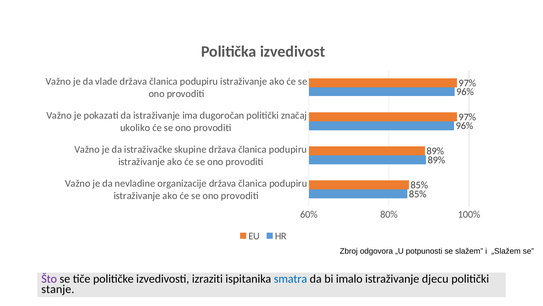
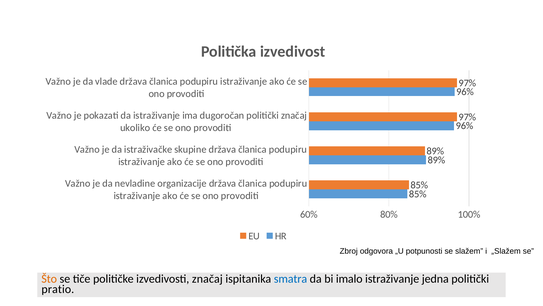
Što colour: purple -> orange
izvedivosti izraziti: izraziti -> značaj
djecu: djecu -> jedna
stanje: stanje -> pratio
